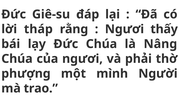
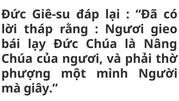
thấy: thấy -> gieo
trao: trao -> giây
